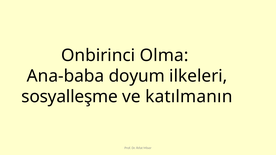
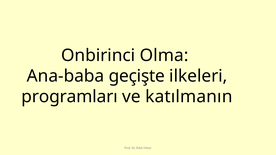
doyum: doyum -> geçişte
sosyalleşme: sosyalleşme -> programları
